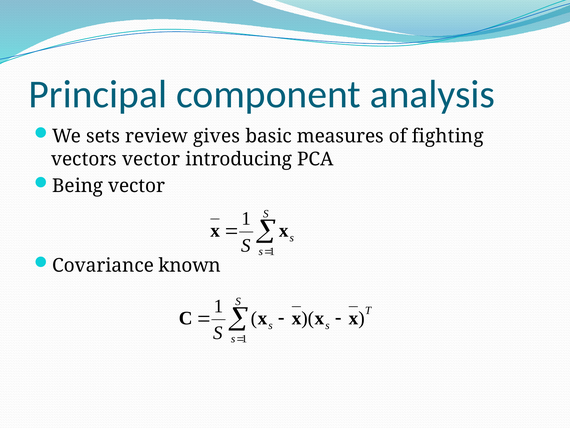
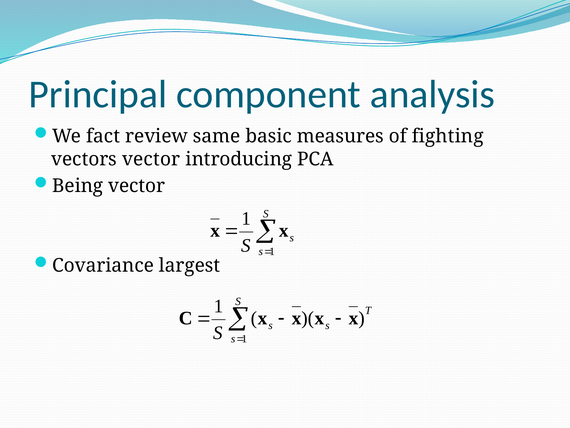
sets: sets -> fact
gives: gives -> same
known: known -> largest
